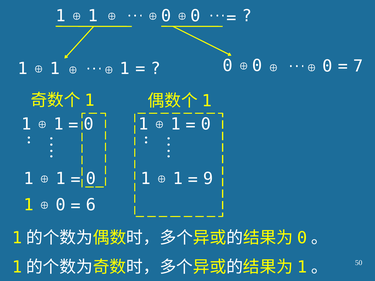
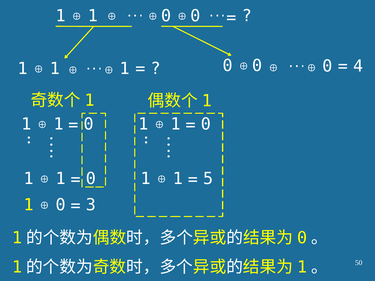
7: 7 -> 4
9: 9 -> 5
6: 6 -> 3
